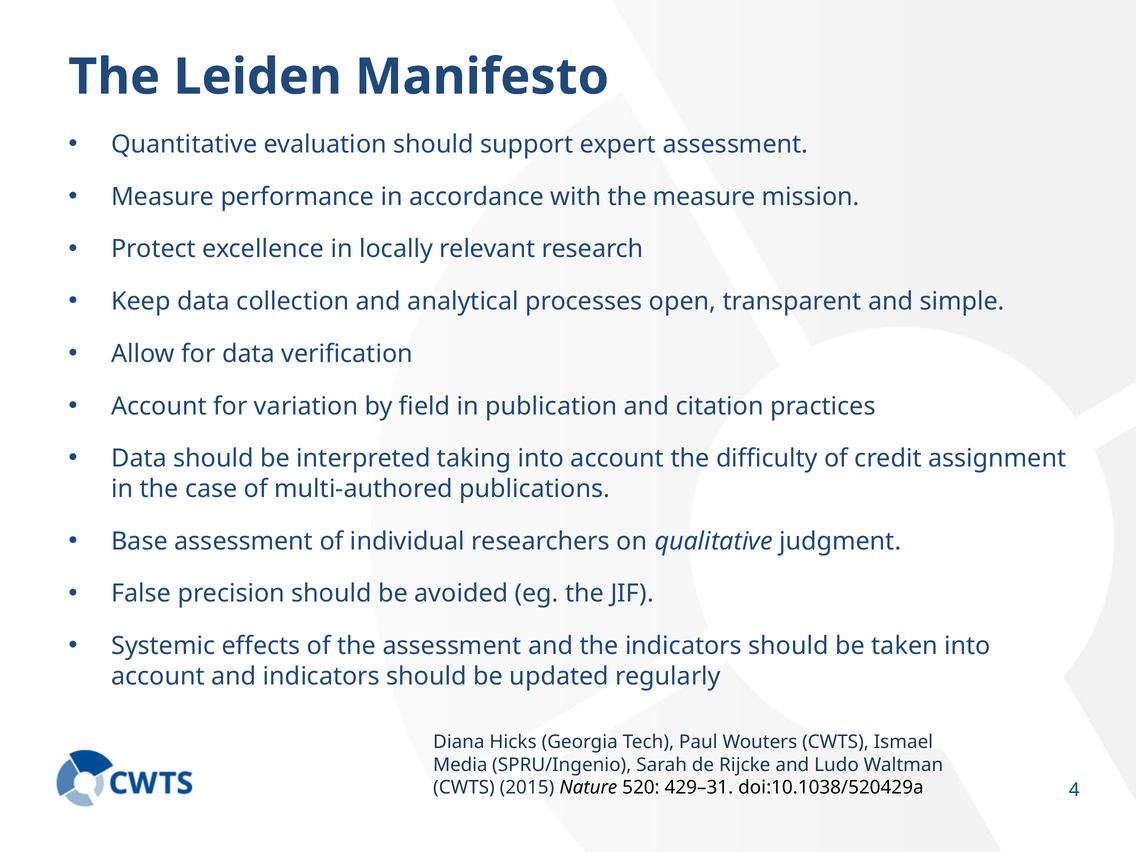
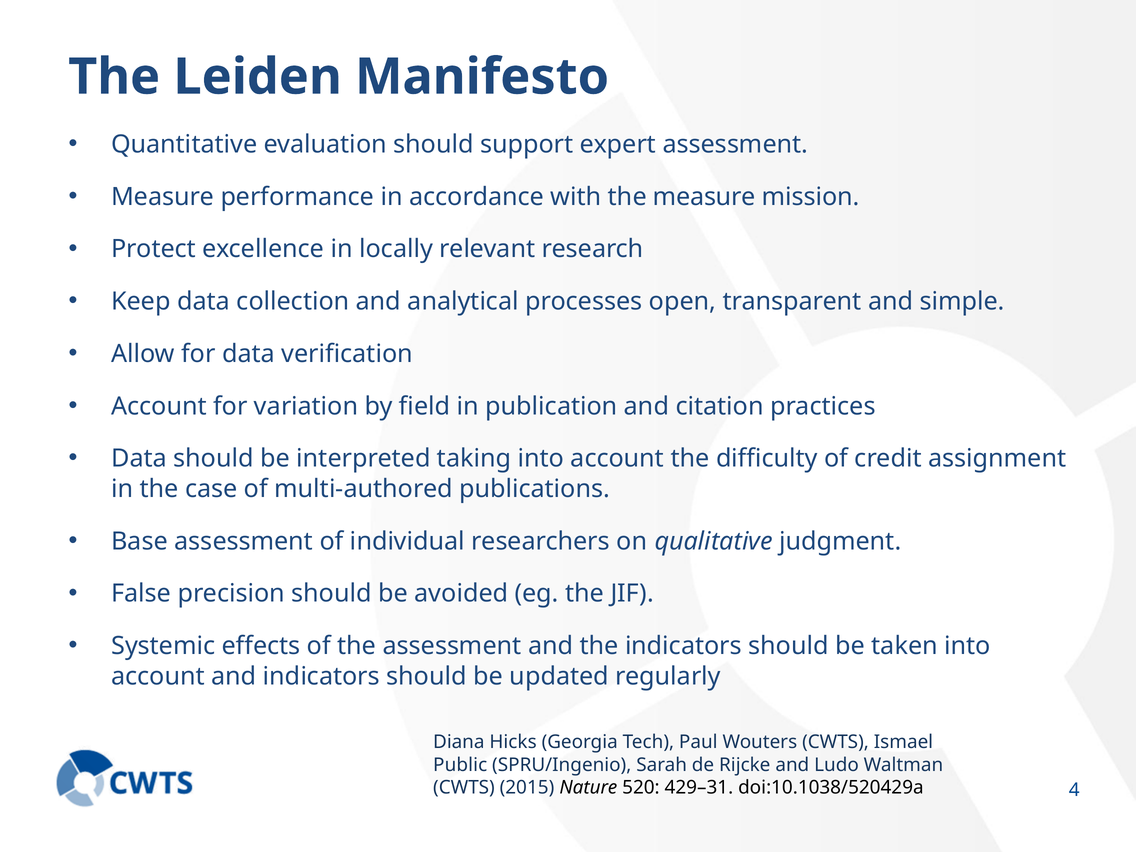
Media: Media -> Public
